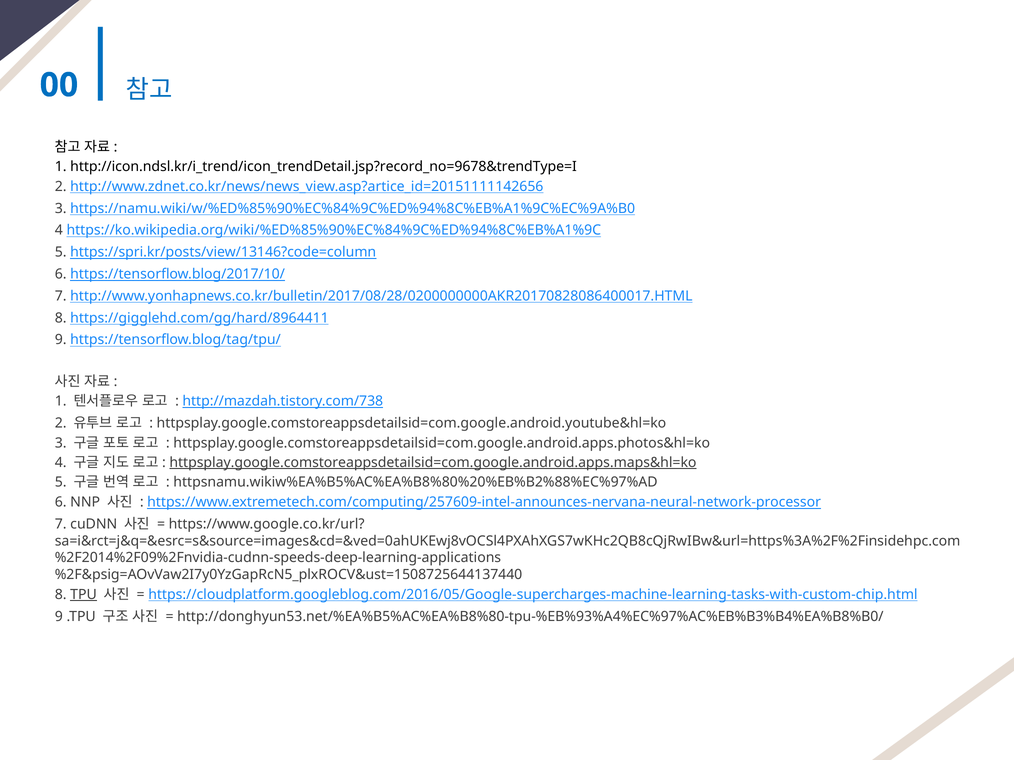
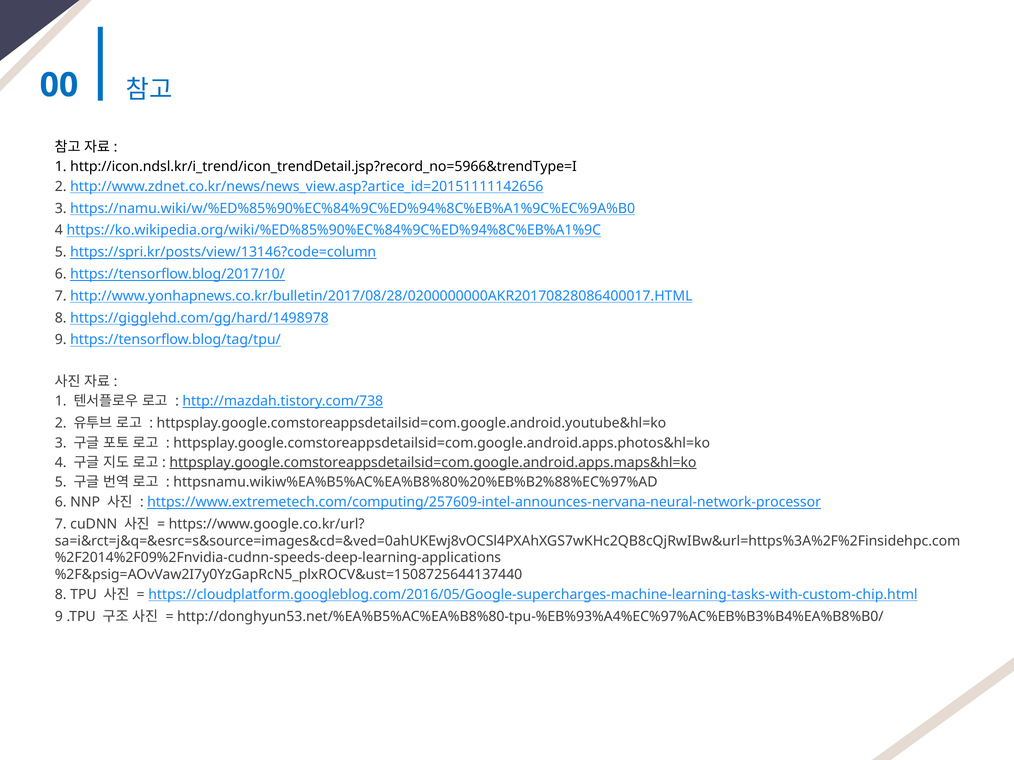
http://icon.ndsl.kr/i_trend/icon_trendDetail.jsp?record_no=9678&trendType=I: http://icon.ndsl.kr/i_trend/icon_trendDetail.jsp?record_no=9678&trendType=I -> http://icon.ndsl.kr/i_trend/icon_trendDetail.jsp?record_no=5966&trendType=I
https://gigglehd.com/gg/hard/8964411: https://gigglehd.com/gg/hard/8964411 -> https://gigglehd.com/gg/hard/1498978
TPU underline: present -> none
